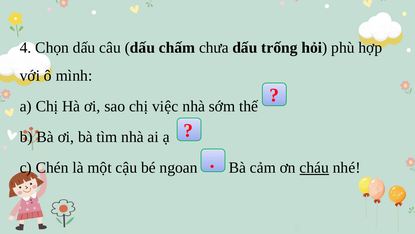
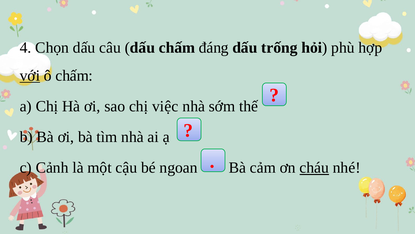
chưa: chưa -> đáng
với underline: none -> present
ô mình: mình -> chấm
Chén: Chén -> Cảnh
